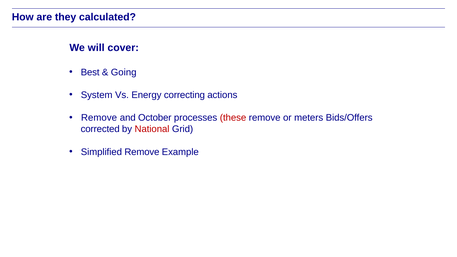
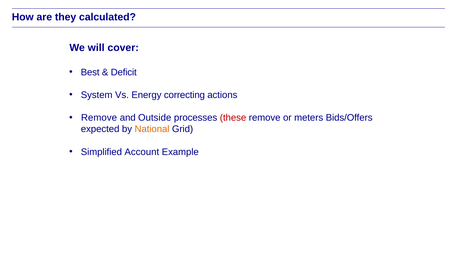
Going: Going -> Deficit
October: October -> Outside
corrected: corrected -> expected
National colour: red -> orange
Simplified Remove: Remove -> Account
